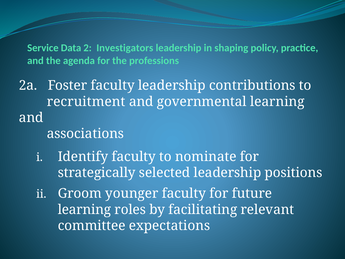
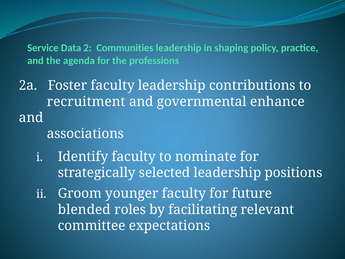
Investigators: Investigators -> Communities
governmental learning: learning -> enhance
learning at (84, 209): learning -> blended
